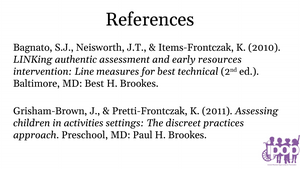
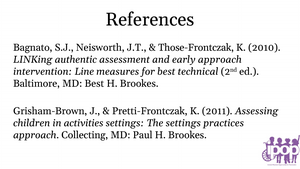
Items-Frontczak: Items-Frontczak -> Those-Frontczak
early resources: resources -> approach
The discreet: discreet -> settings
Preschool: Preschool -> Collecting
